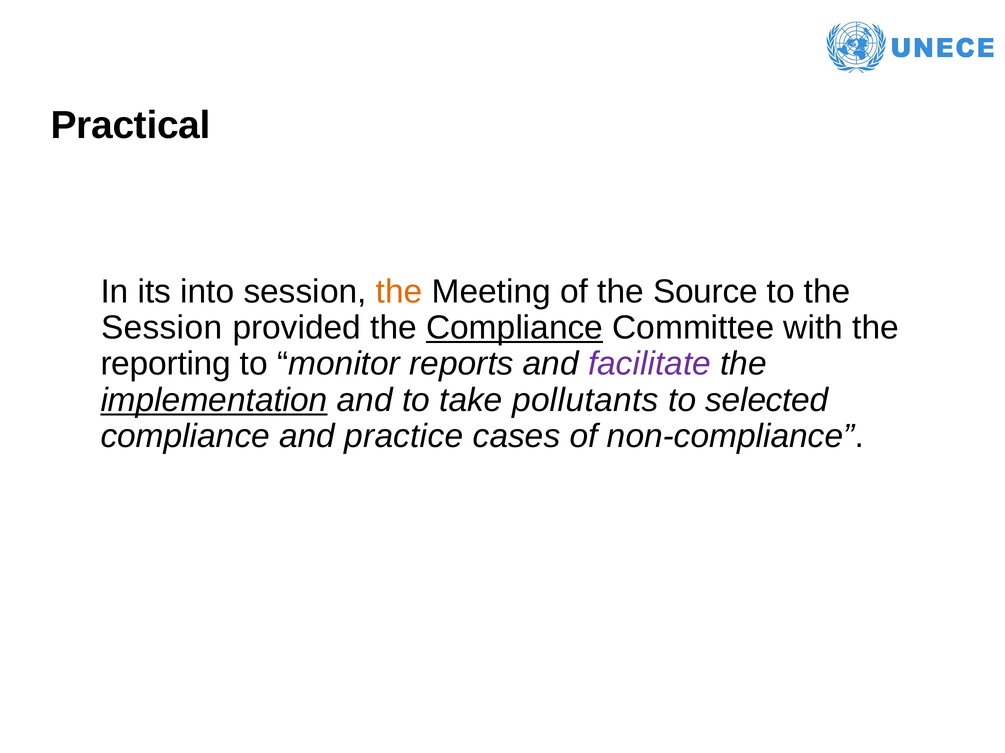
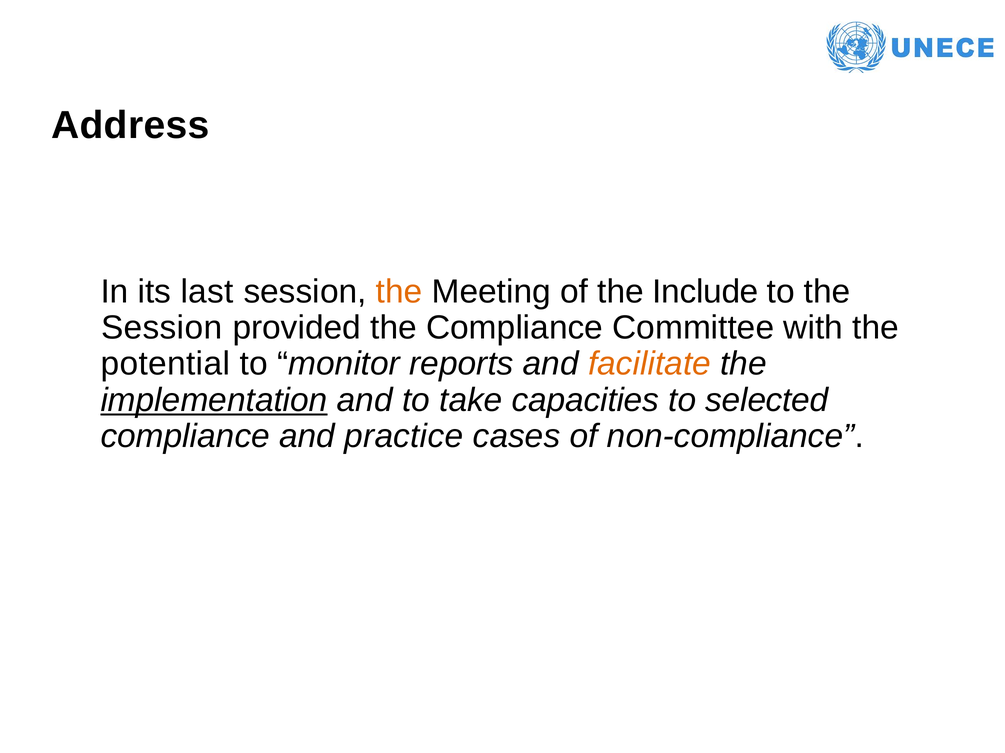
Practical: Practical -> Address
into: into -> last
Source: Source -> Include
Compliance at (515, 328) underline: present -> none
reporting: reporting -> potential
facilitate colour: purple -> orange
pollutants: pollutants -> capacities
